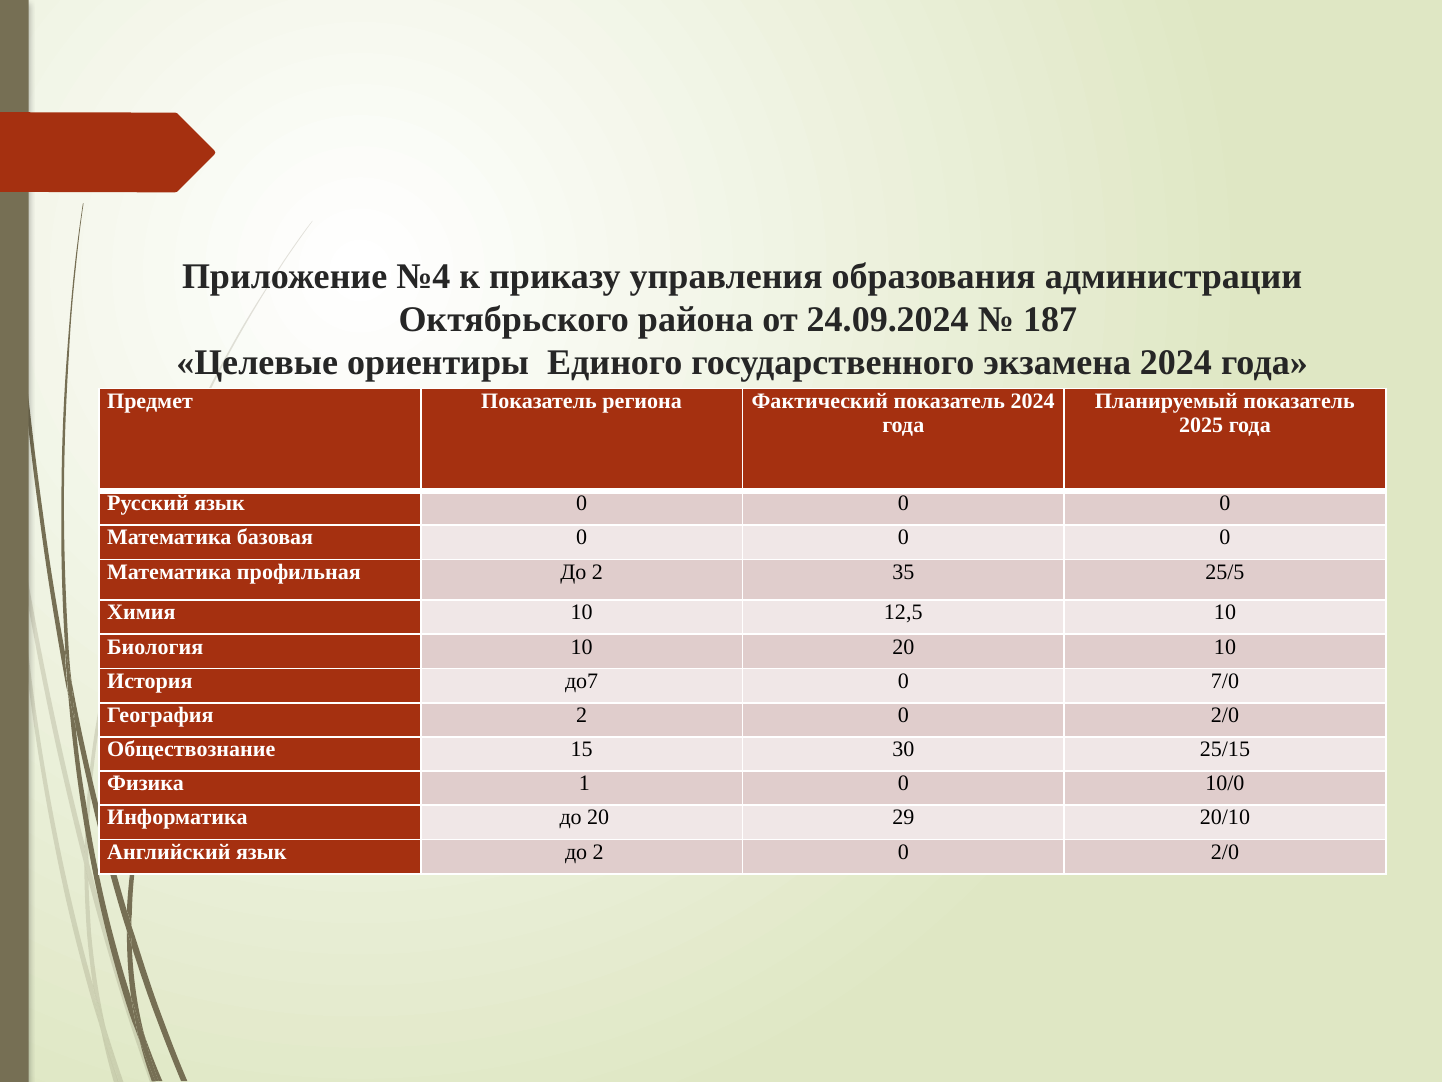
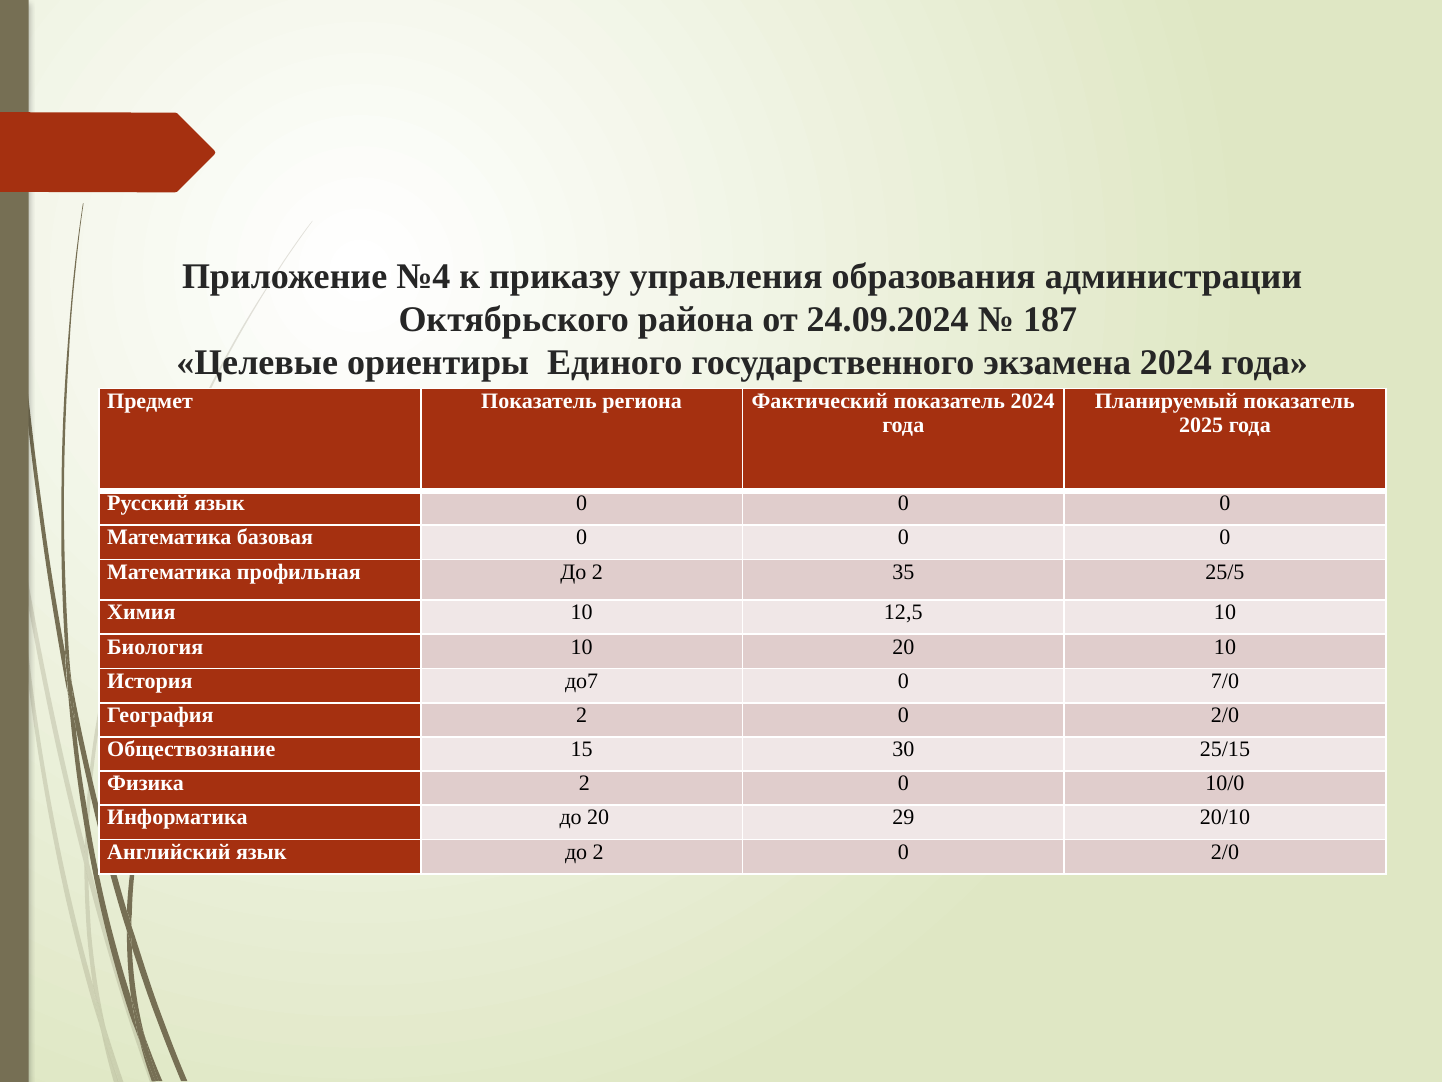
Физика 1: 1 -> 2
